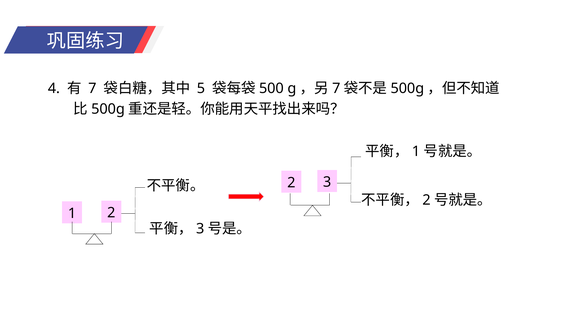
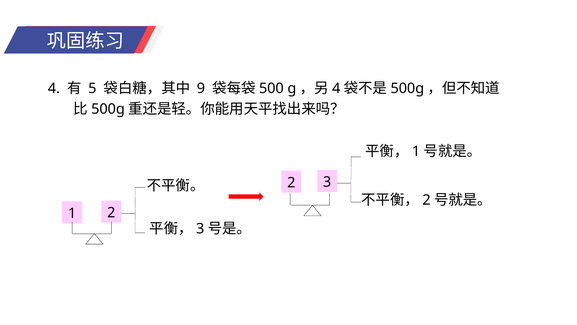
7 at (92, 88): 7 -> 5
5: 5 -> 9
7 at (336, 88): 7 -> 4
